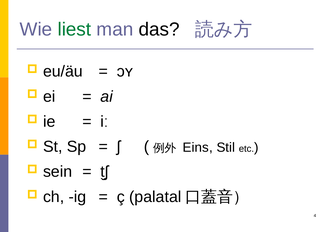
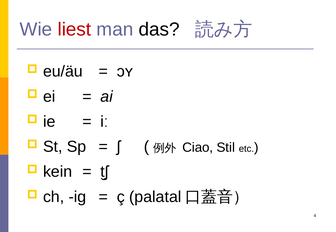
liest colour: green -> red
Eins: Eins -> Ciao
sein: sein -> kein
